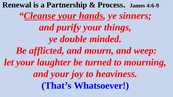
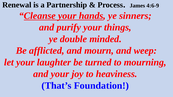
Whatsoever: Whatsoever -> Foundation
